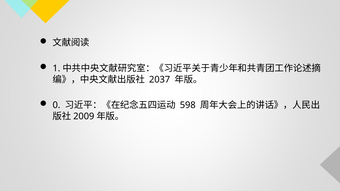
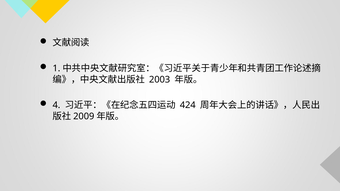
2037: 2037 -> 2003
0: 0 -> 4
598: 598 -> 424
